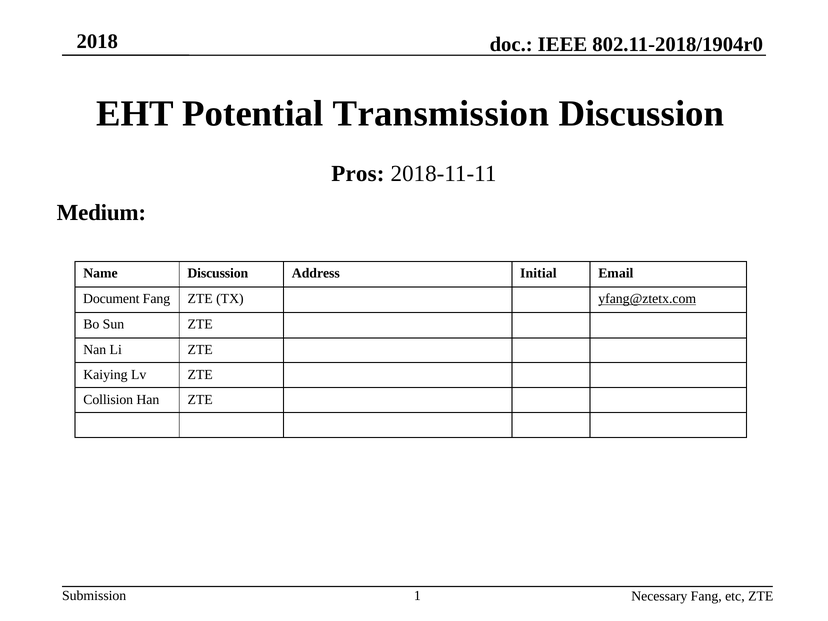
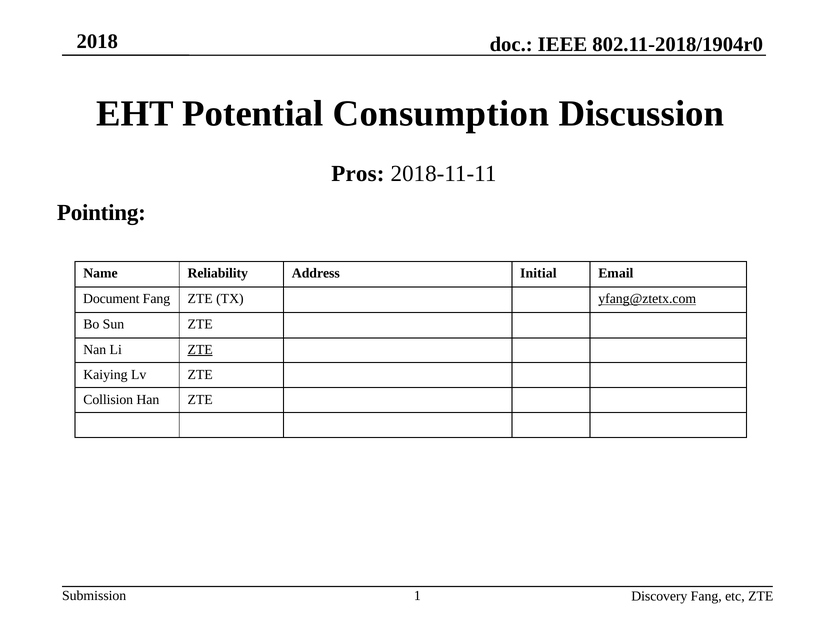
Transmission: Transmission -> Consumption
Medium: Medium -> Pointing
Name Discussion: Discussion -> Reliability
ZTE at (200, 350) underline: none -> present
Necessary: Necessary -> Discovery
